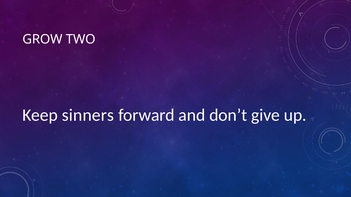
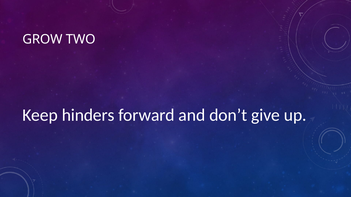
sinners: sinners -> hinders
